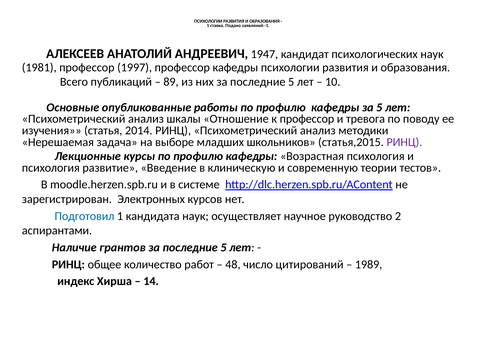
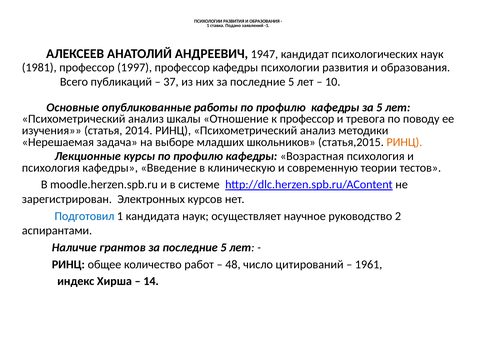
89: 89 -> 37
РИНЦ at (404, 142) colour: purple -> orange
психология развитие: развитие -> кафедры
1989: 1989 -> 1961
